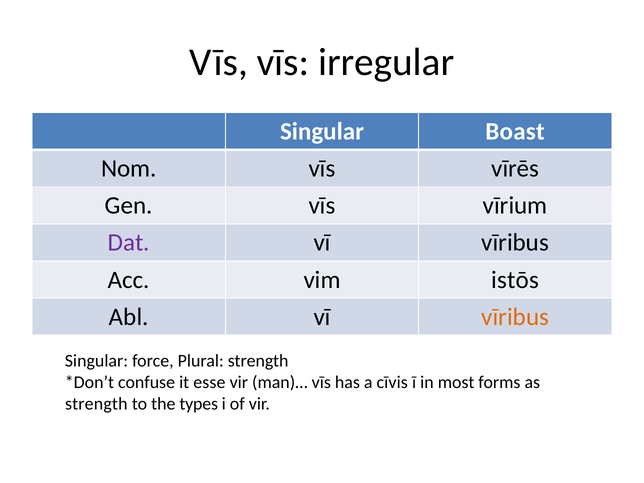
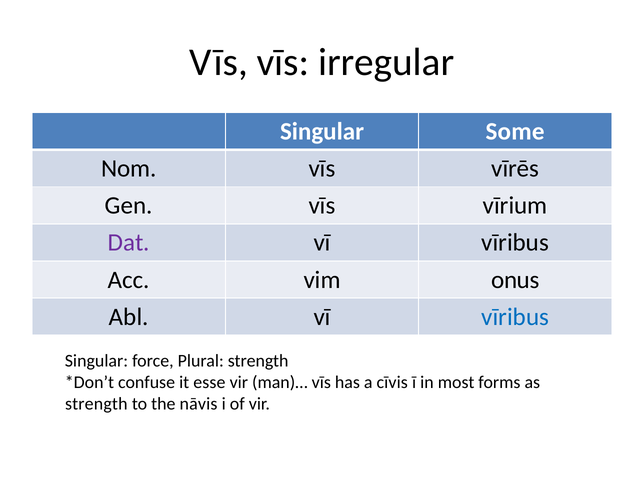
Boast: Boast -> Some
istōs: istōs -> onus
vīribus at (515, 317) colour: orange -> blue
types: types -> nāvis
